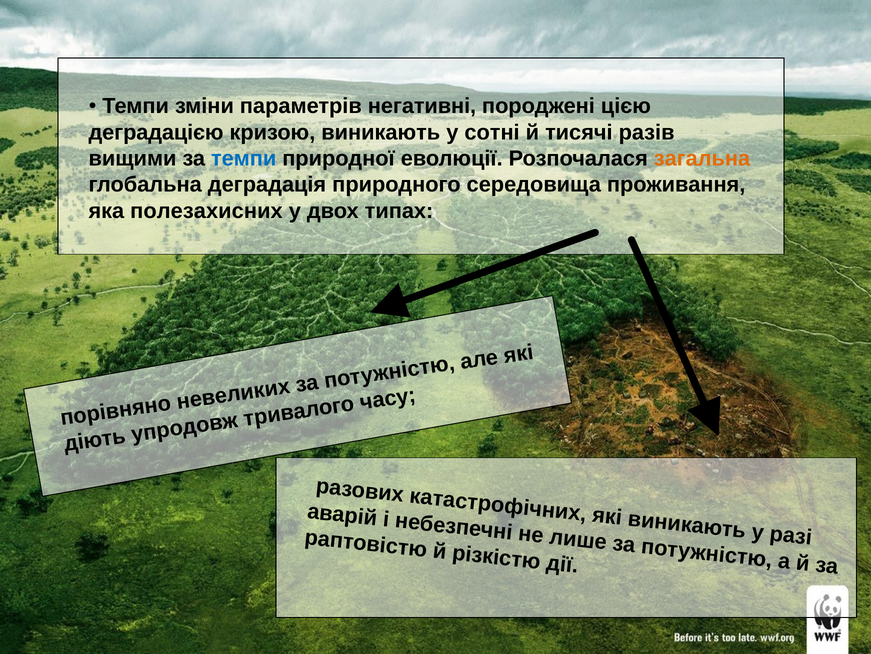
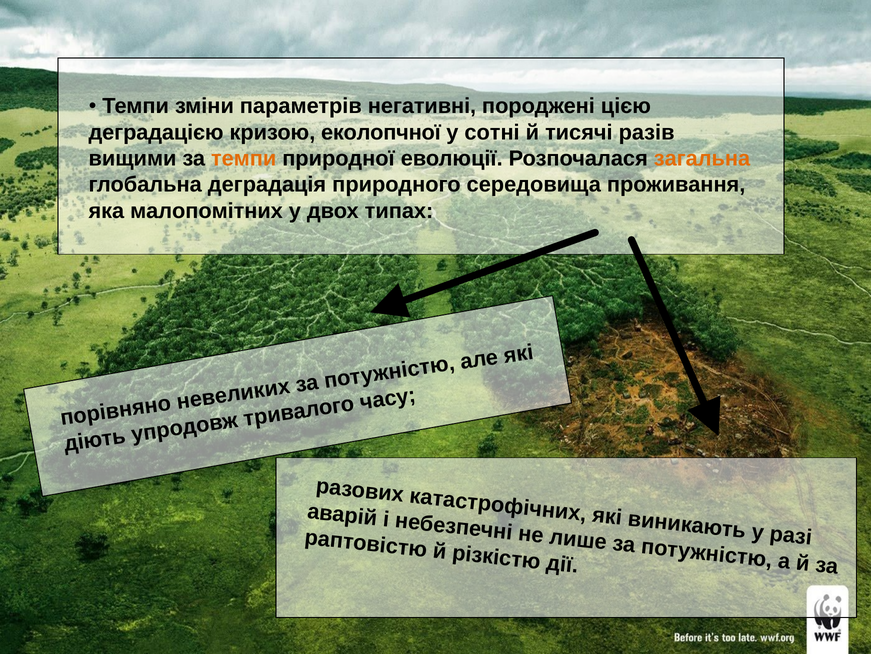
кризою виникають: виникають -> еколопчної
темпи at (244, 158) colour: blue -> orange
полезахисних: полезахисних -> малопомітних
